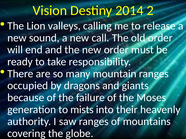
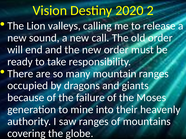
2014: 2014 -> 2020
mists: mists -> mine
